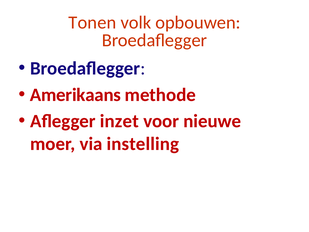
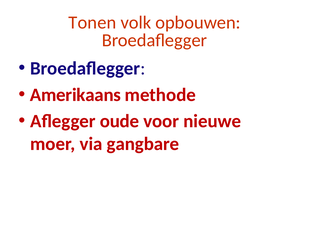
inzet: inzet -> oude
instelling: instelling -> gangbare
